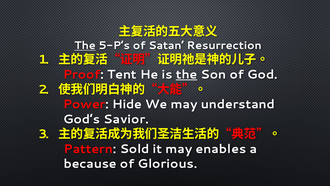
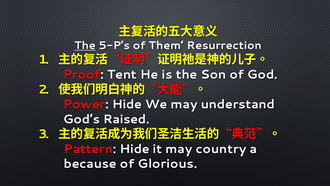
Satan: Satan -> Them
the at (187, 74) underline: present -> none
Savior: Savior -> Raised
Pattern Sold: Sold -> Hide
enables: enables -> country
